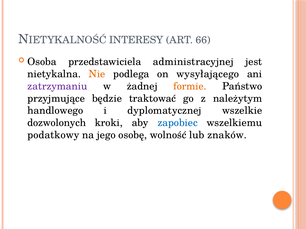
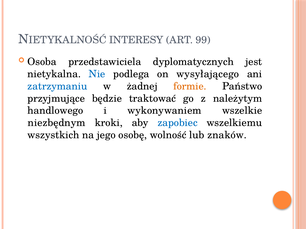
66: 66 -> 99
administracyjnej: administracyjnej -> dyplomatycznych
Nie colour: orange -> blue
zatrzymaniu colour: purple -> blue
dyplomatycznej: dyplomatycznej -> wykonywaniem
dozwolonych: dozwolonych -> niezbędnym
podatkowy: podatkowy -> wszystkich
